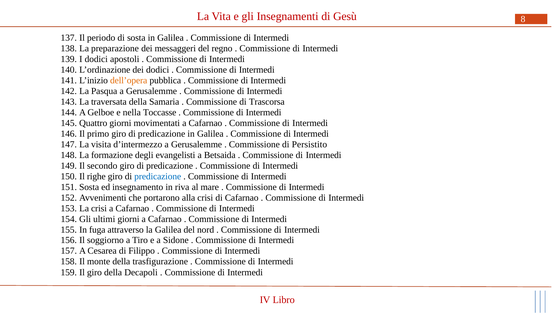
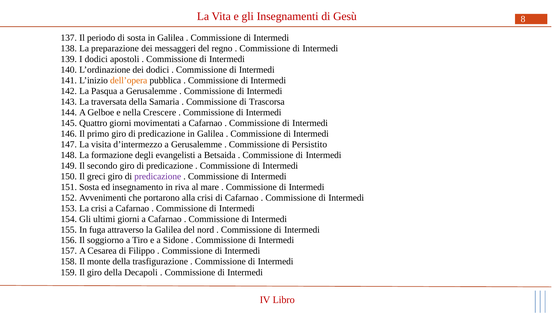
Toccasse: Toccasse -> Crescere
righe: righe -> greci
predicazione at (158, 176) colour: blue -> purple
